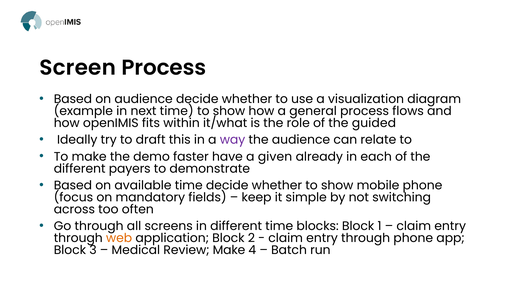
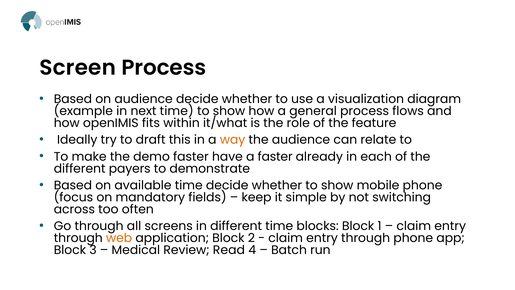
guided: guided -> feature
way colour: purple -> orange
a given: given -> faster
Review Make: Make -> Read
